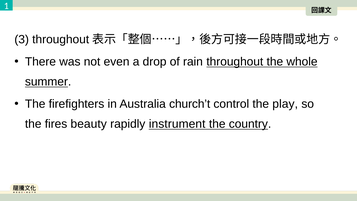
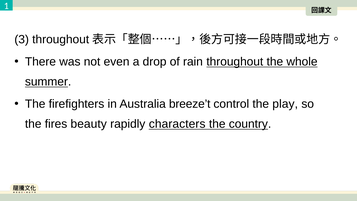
church’t: church’t -> breeze’t
instrument: instrument -> characters
